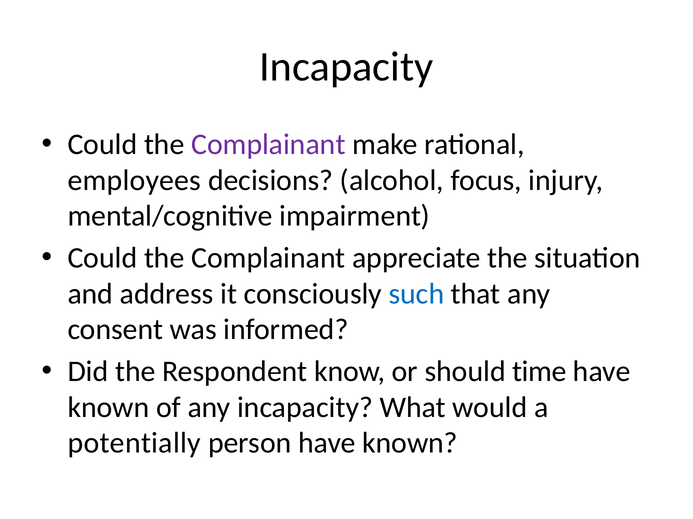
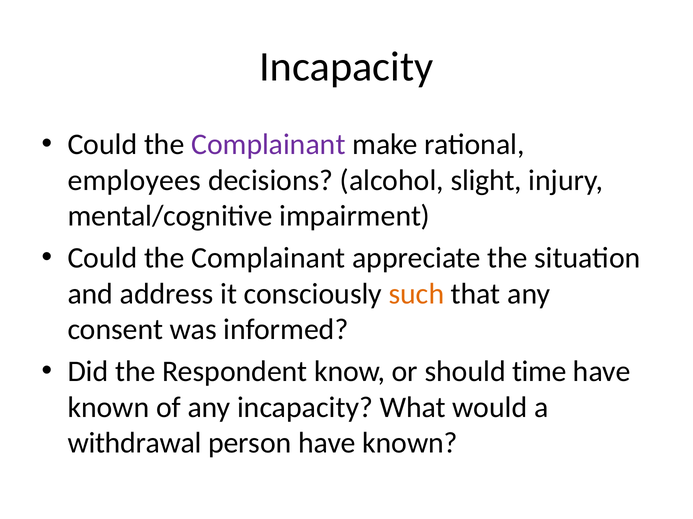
focus: focus -> slight
such colour: blue -> orange
potentially: potentially -> withdrawal
